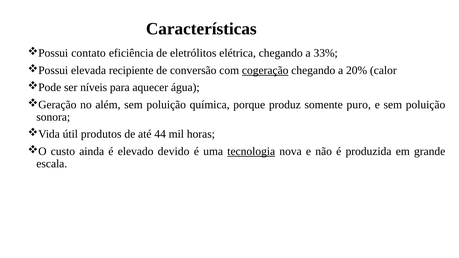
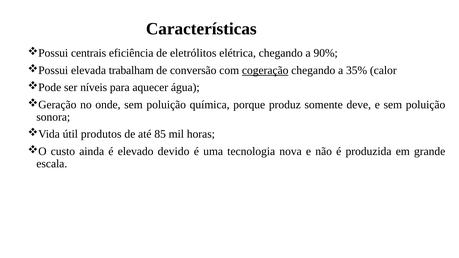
contato: contato -> centrais
33%: 33% -> 90%
recipiente: recipiente -> trabalham
20%: 20% -> 35%
além: além -> onde
puro: puro -> deve
44: 44 -> 85
tecnologia underline: present -> none
